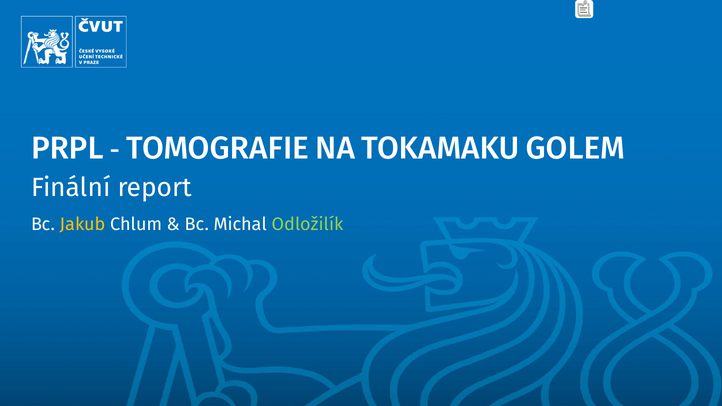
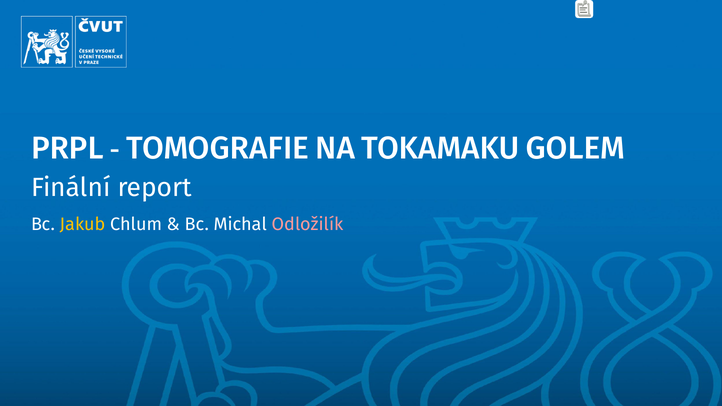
Odložilík colour: light green -> pink
